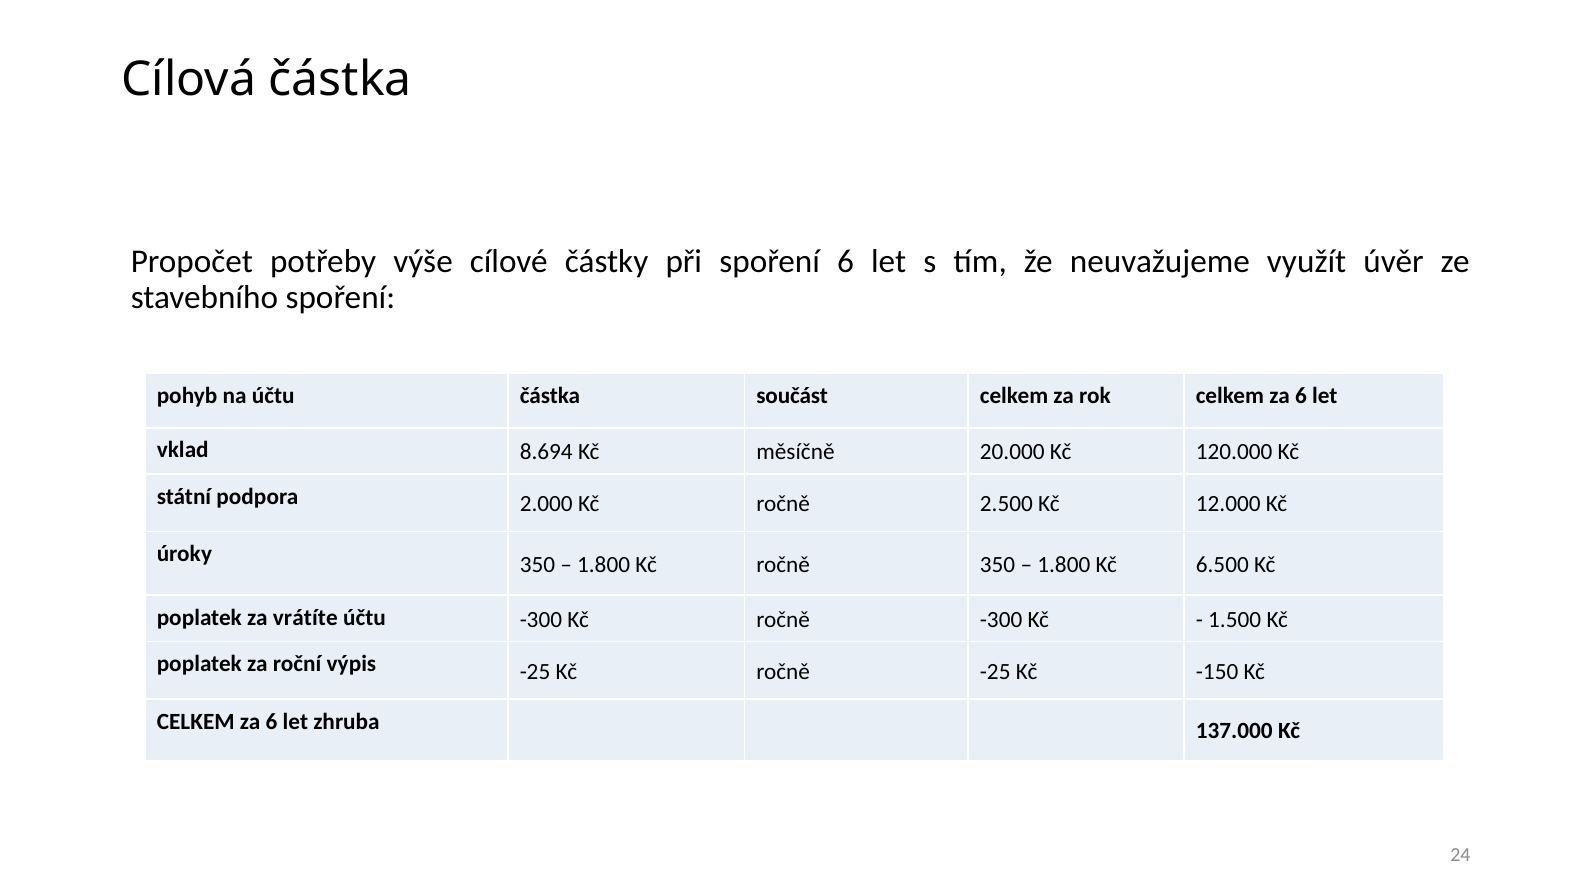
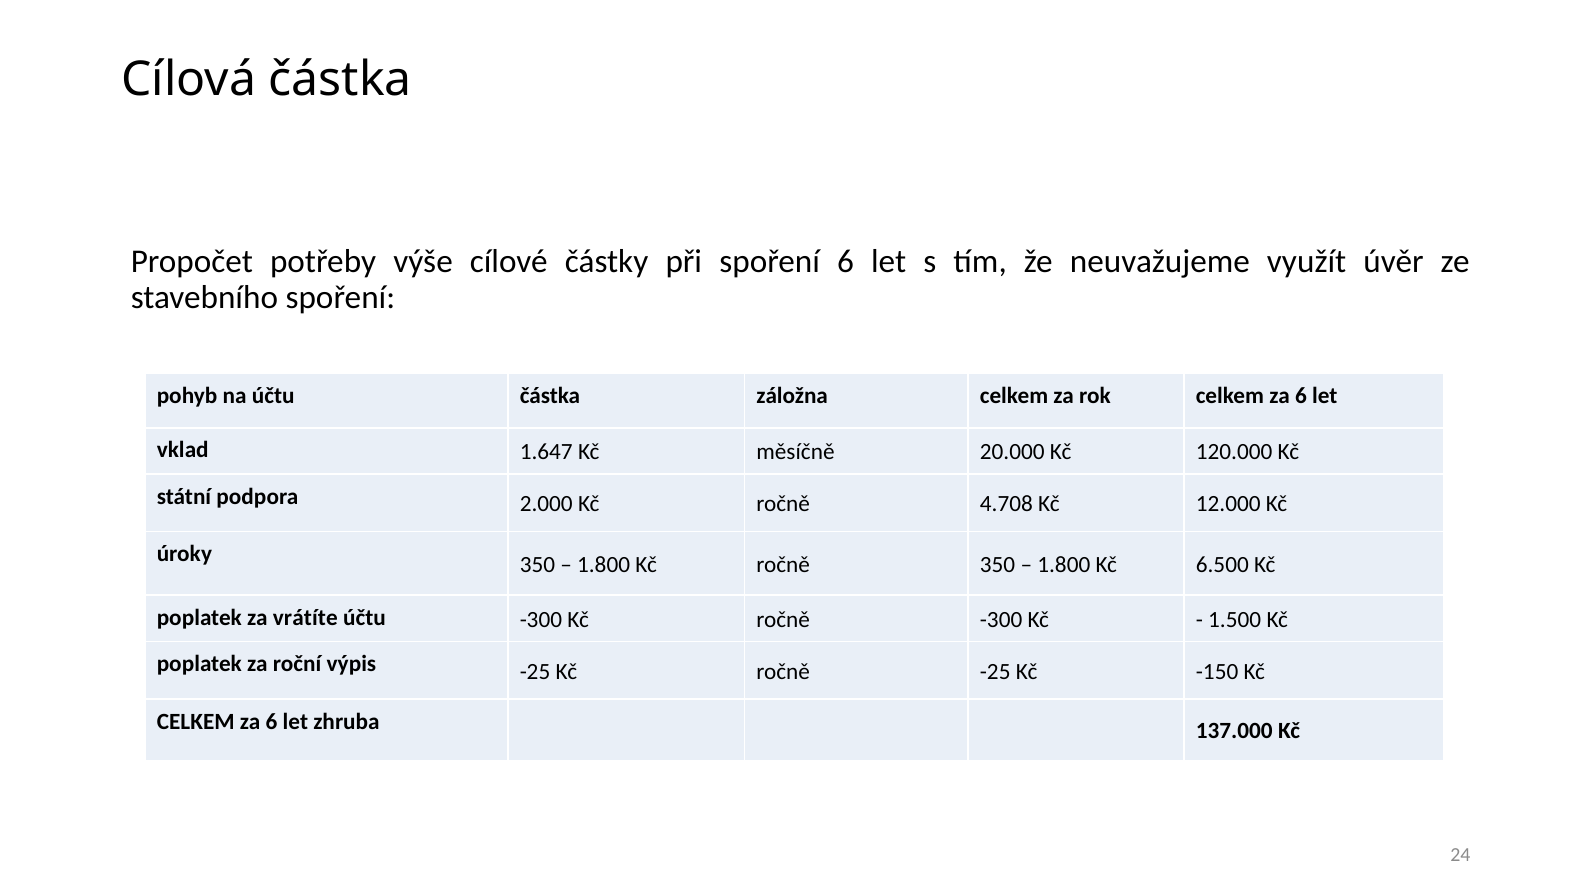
součást: součást -> záložna
8.694: 8.694 -> 1.647
2.500: 2.500 -> 4.708
